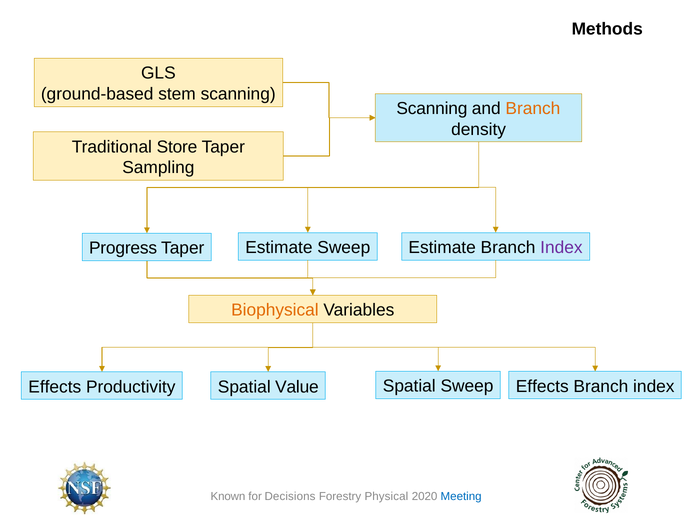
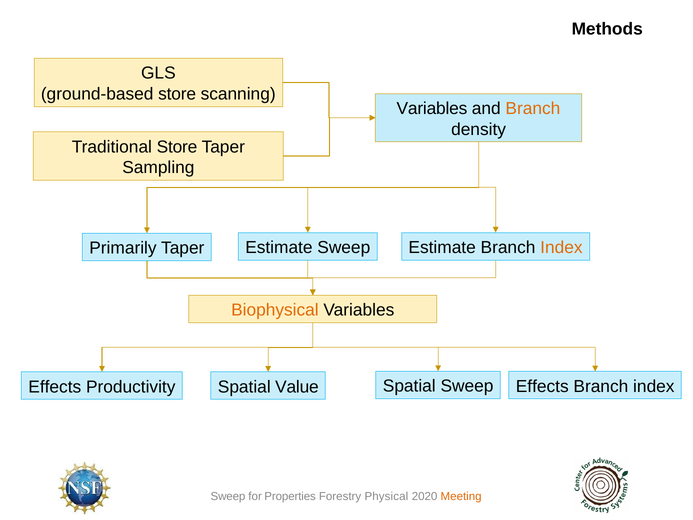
ground-based stem: stem -> store
Scanning at (432, 109): Scanning -> Variables
Index at (561, 247) colour: purple -> orange
Progress: Progress -> Primarily
Known at (228, 496): Known -> Sweep
Decisions: Decisions -> Properties
Meeting colour: blue -> orange
